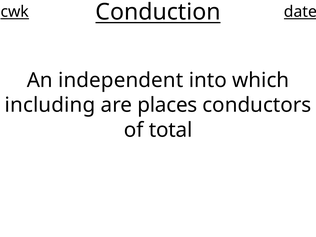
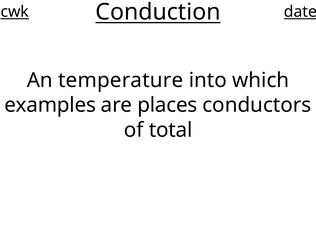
independent: independent -> temperature
including: including -> examples
